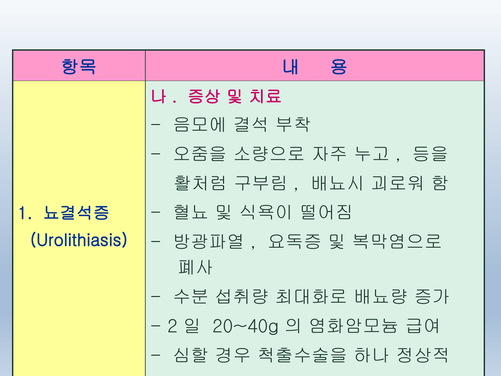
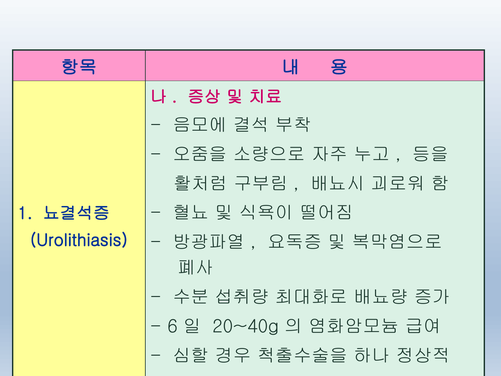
2: 2 -> 6
